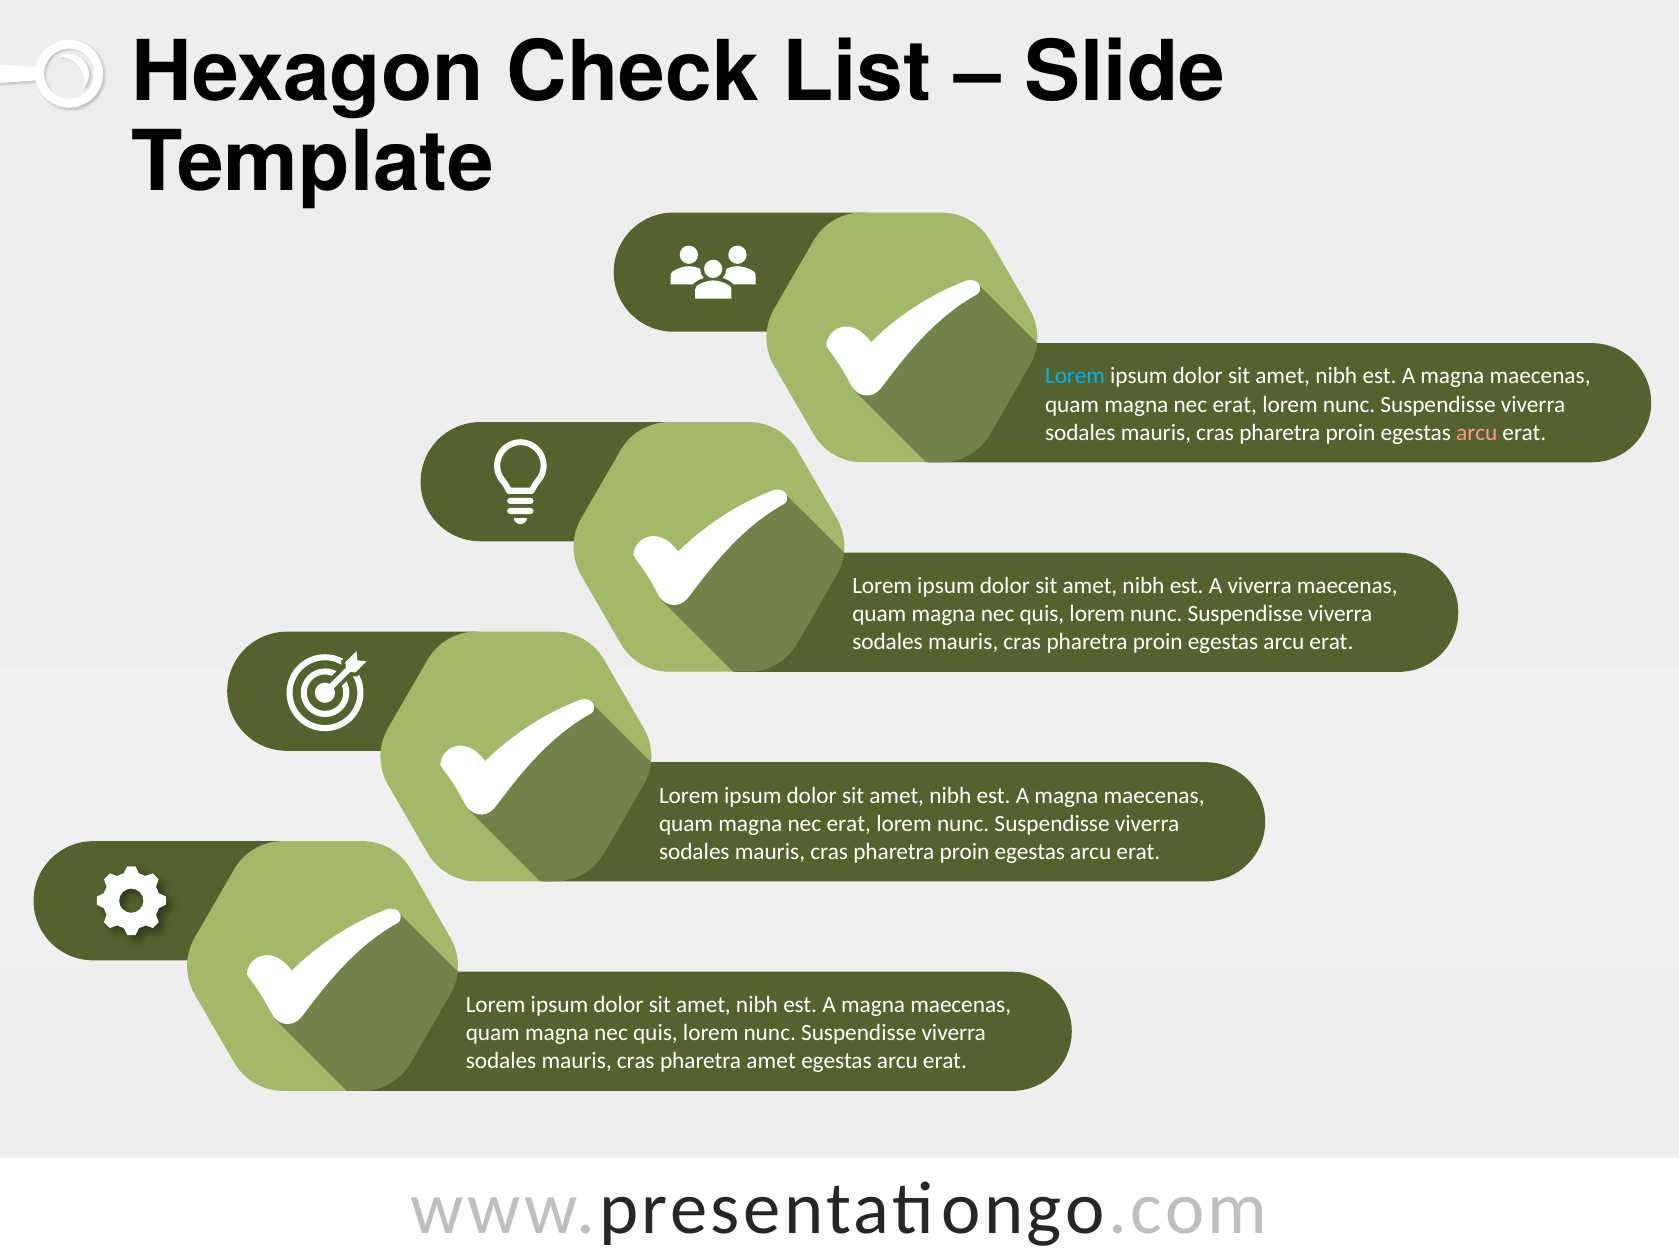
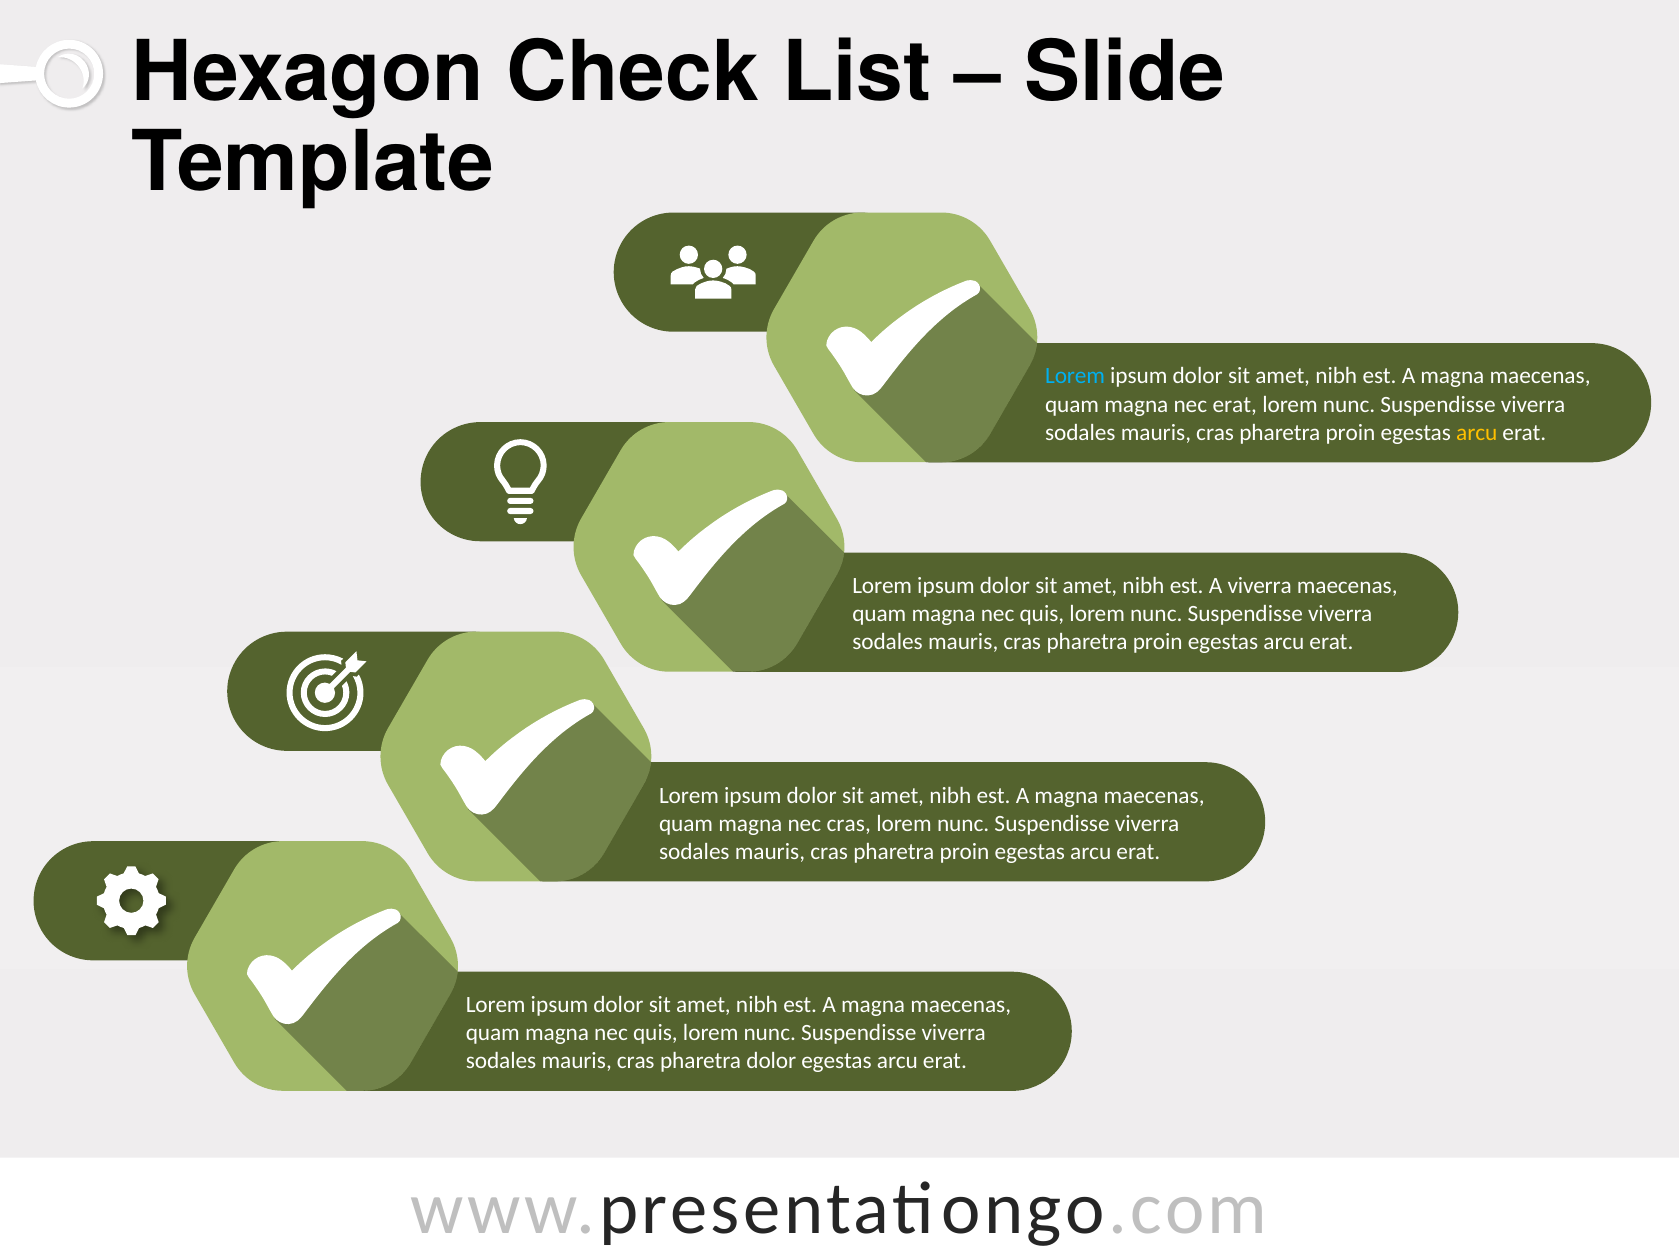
arcu at (1477, 432) colour: pink -> yellow
erat at (849, 824): erat -> cras
pharetra amet: amet -> dolor
